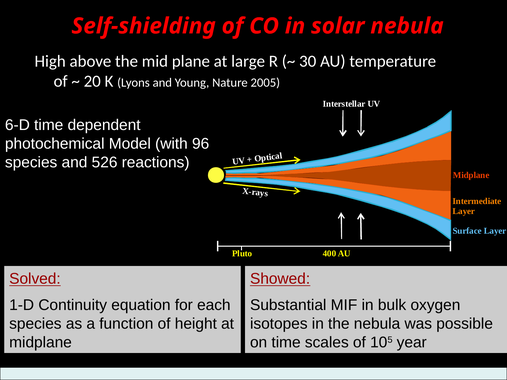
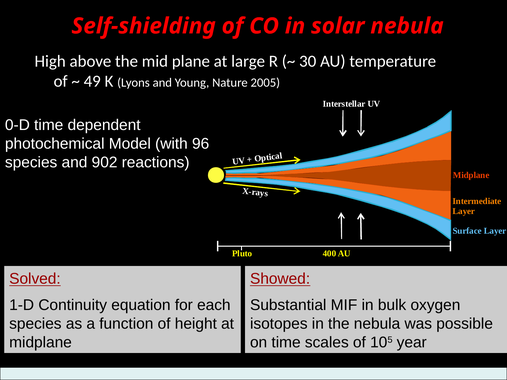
20: 20 -> 49
6-D: 6-D -> 0-D
526: 526 -> 902
